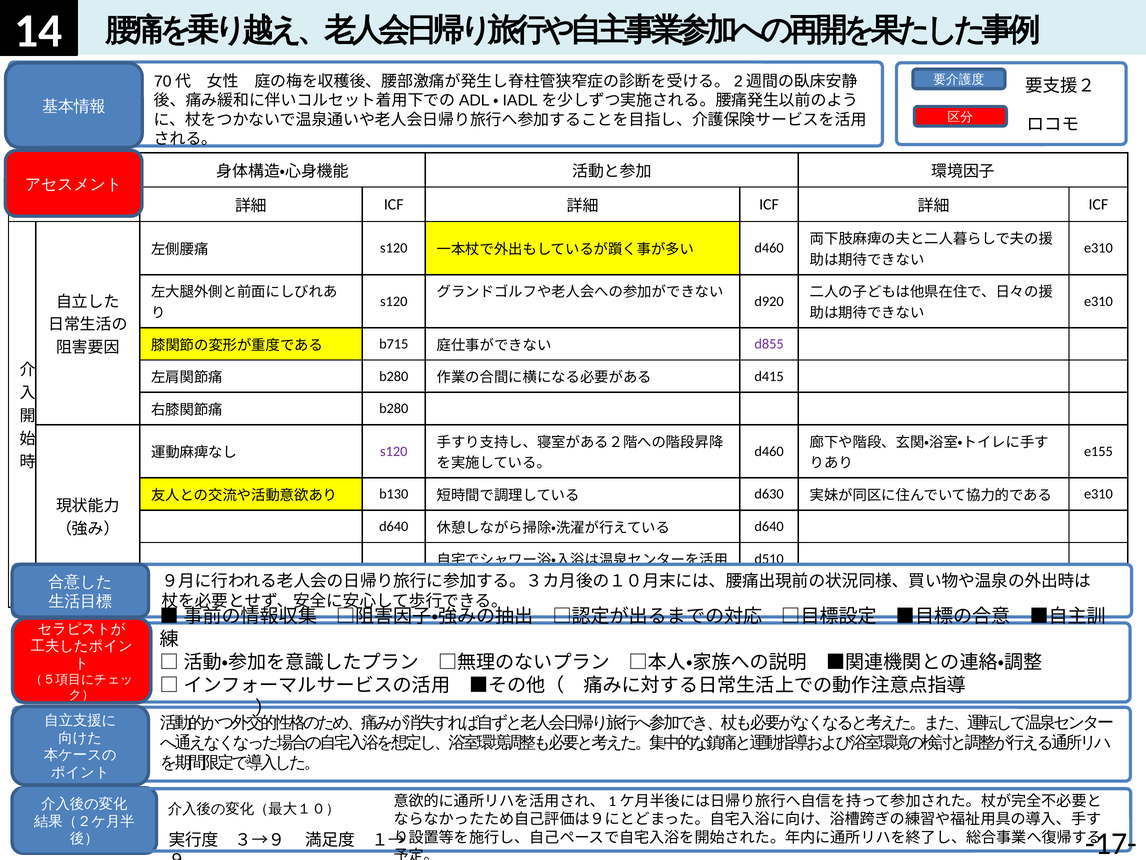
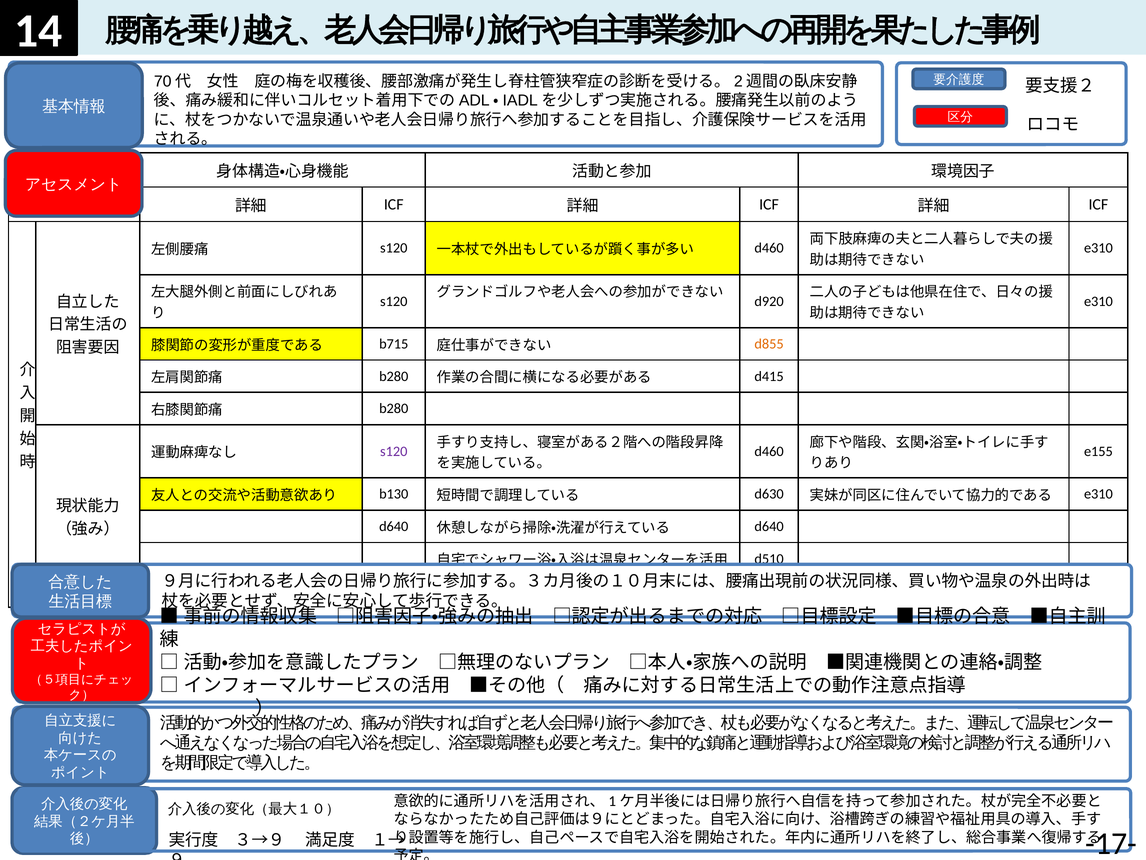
d855 colour: purple -> orange
